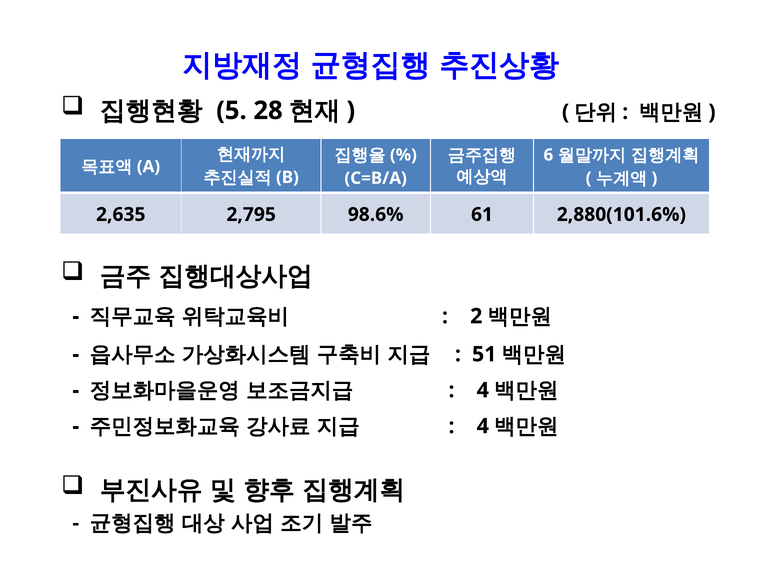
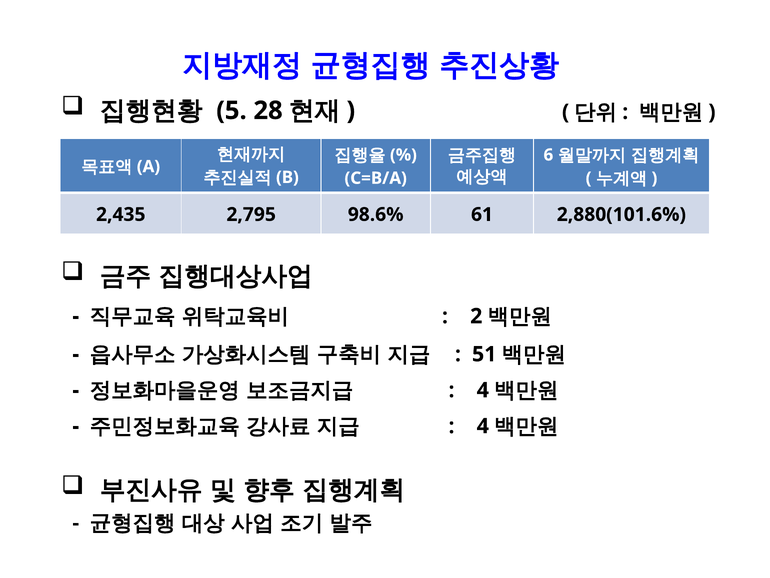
2,635: 2,635 -> 2,435
